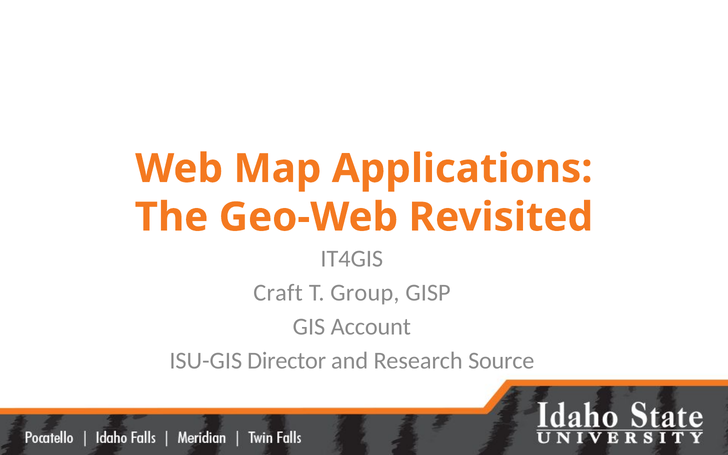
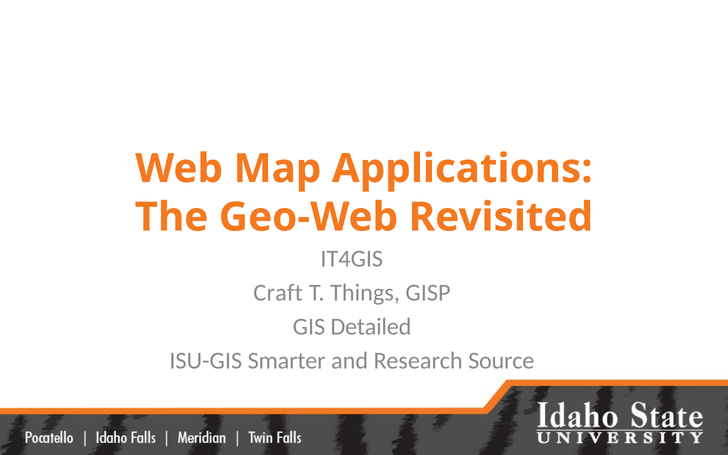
Group: Group -> Things
Account: Account -> Detailed
Director: Director -> Smarter
